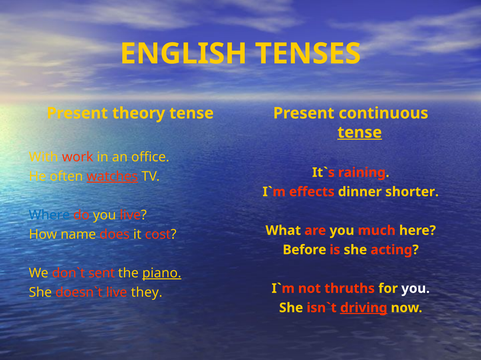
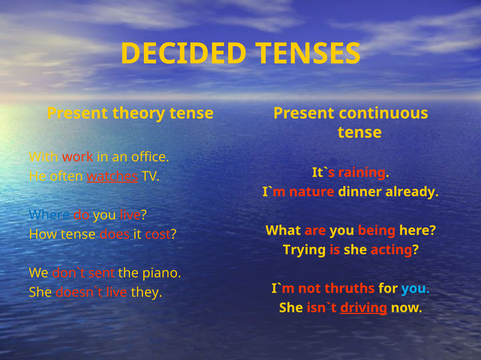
ENGLISH: ENGLISH -> DECIDED
tense at (360, 133) underline: present -> none
effects: effects -> nature
shorter: shorter -> already
much: much -> being
How name: name -> tense
Before: Before -> Trying
piano underline: present -> none
you at (416, 289) colour: white -> light blue
